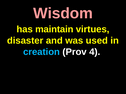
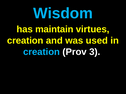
Wisdom colour: pink -> light blue
disaster at (25, 41): disaster -> creation
4: 4 -> 3
